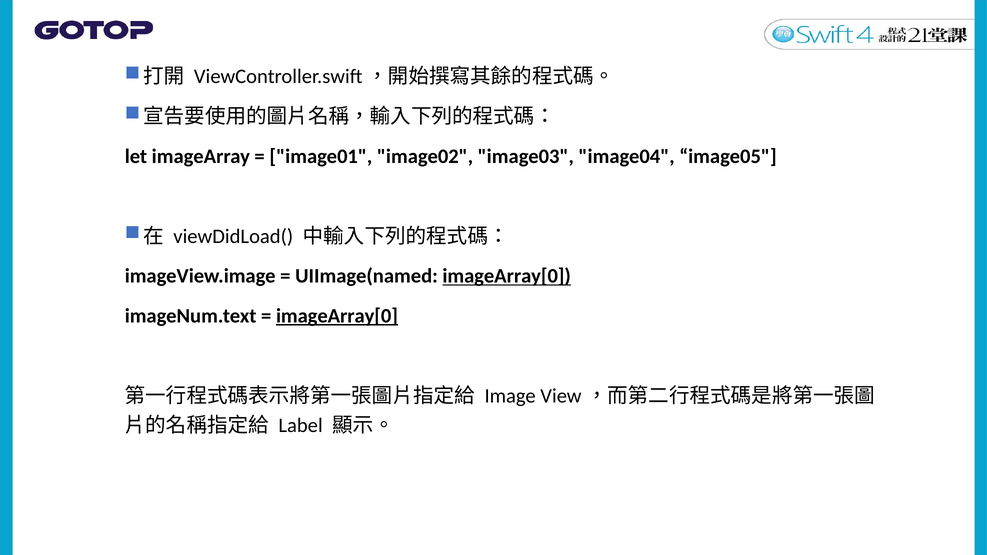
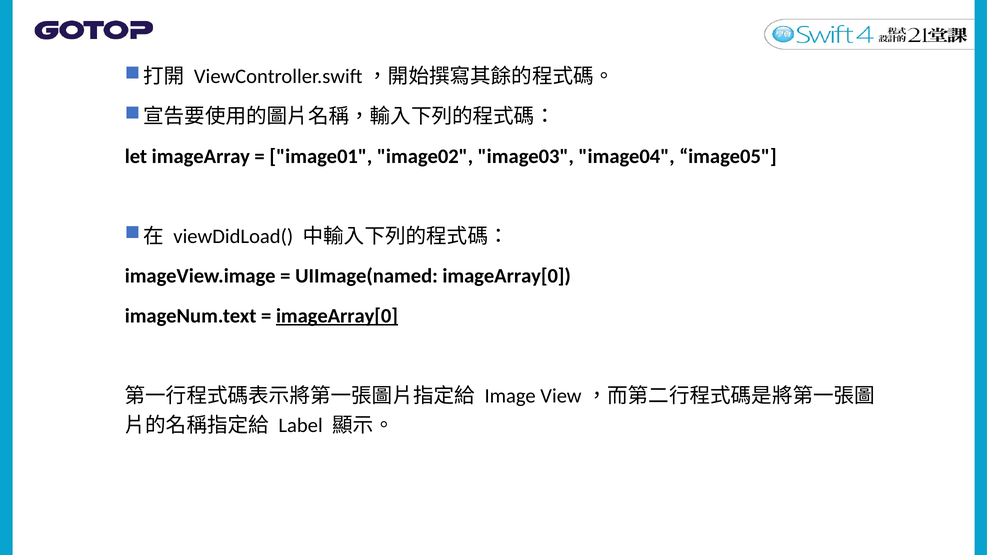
imageArray[0 at (507, 276) underline: present -> none
